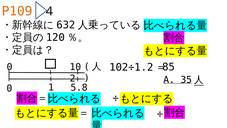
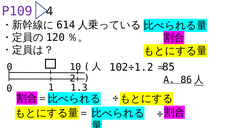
P109 colour: orange -> purple
632: 632 -> 614
35: 35 -> 86
5.8: 5.8 -> 1.3
